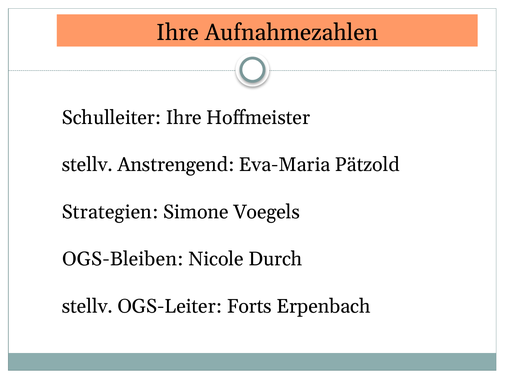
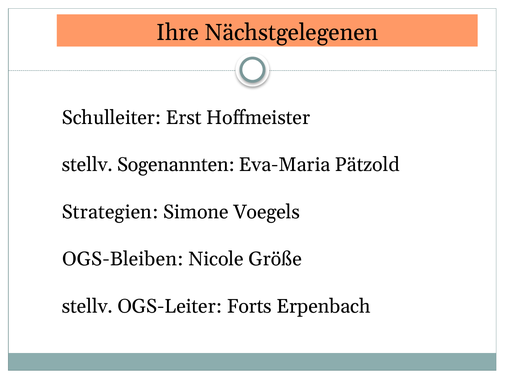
Aufnahmezahlen: Aufnahmezahlen -> Nächstgelegenen
Schulleiter Ihre: Ihre -> Erst
Anstrengend: Anstrengend -> Sogenannten
Durch: Durch -> Größe
